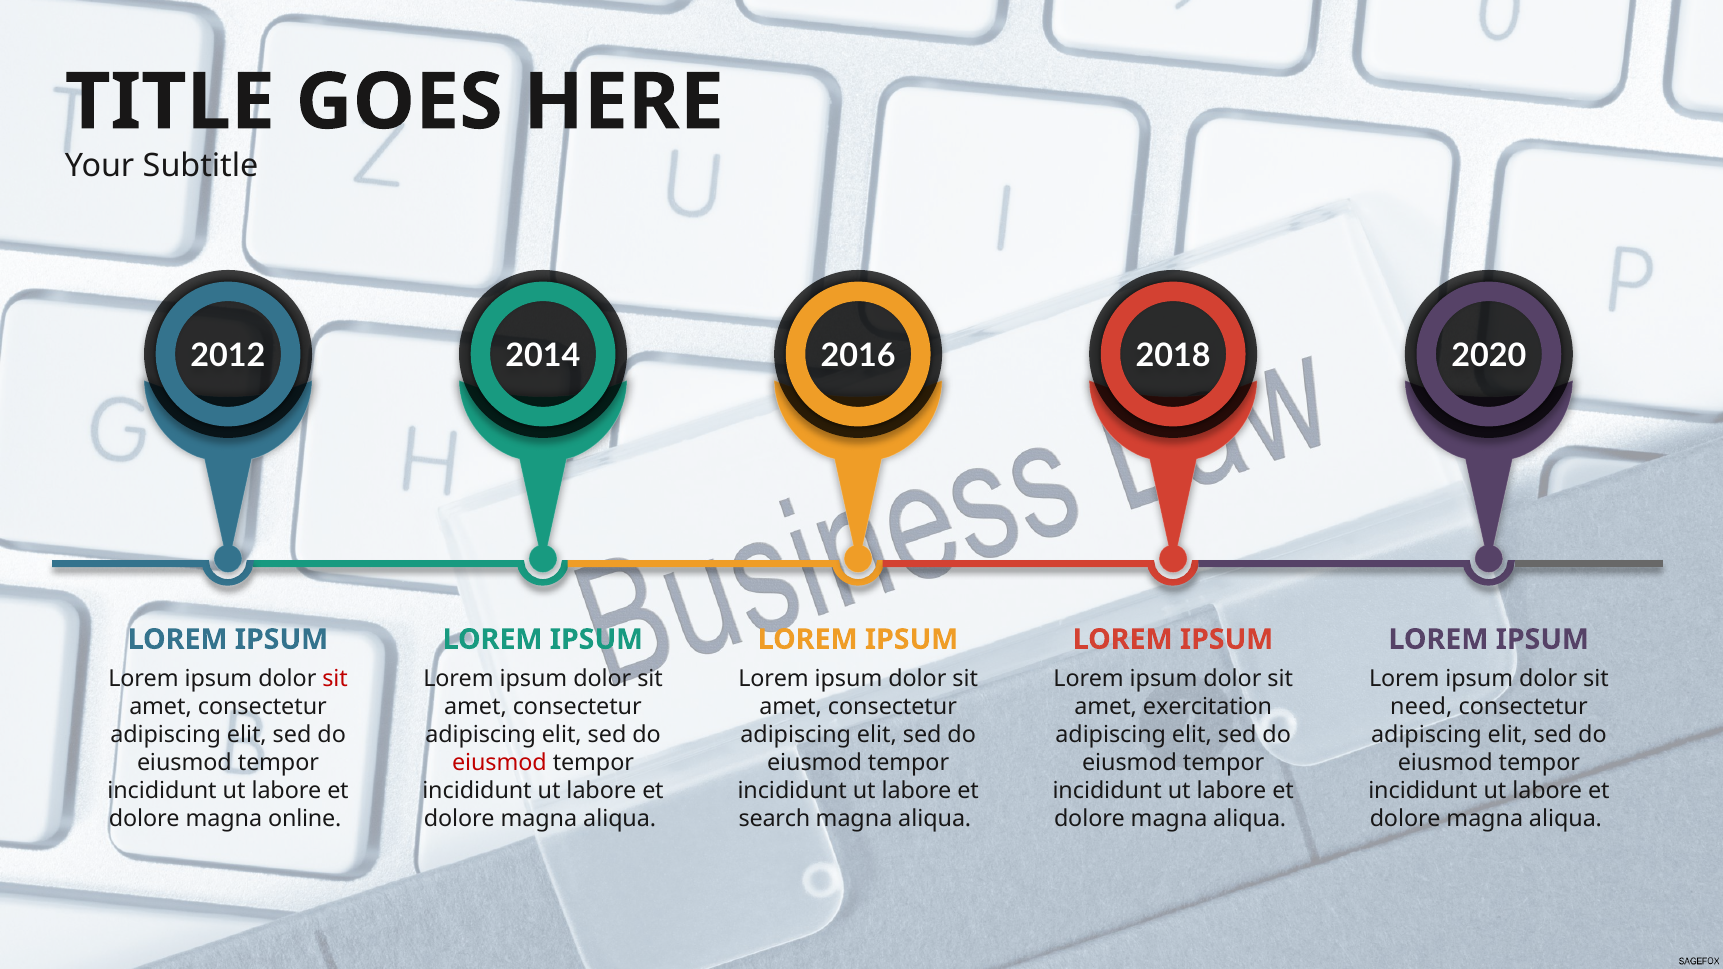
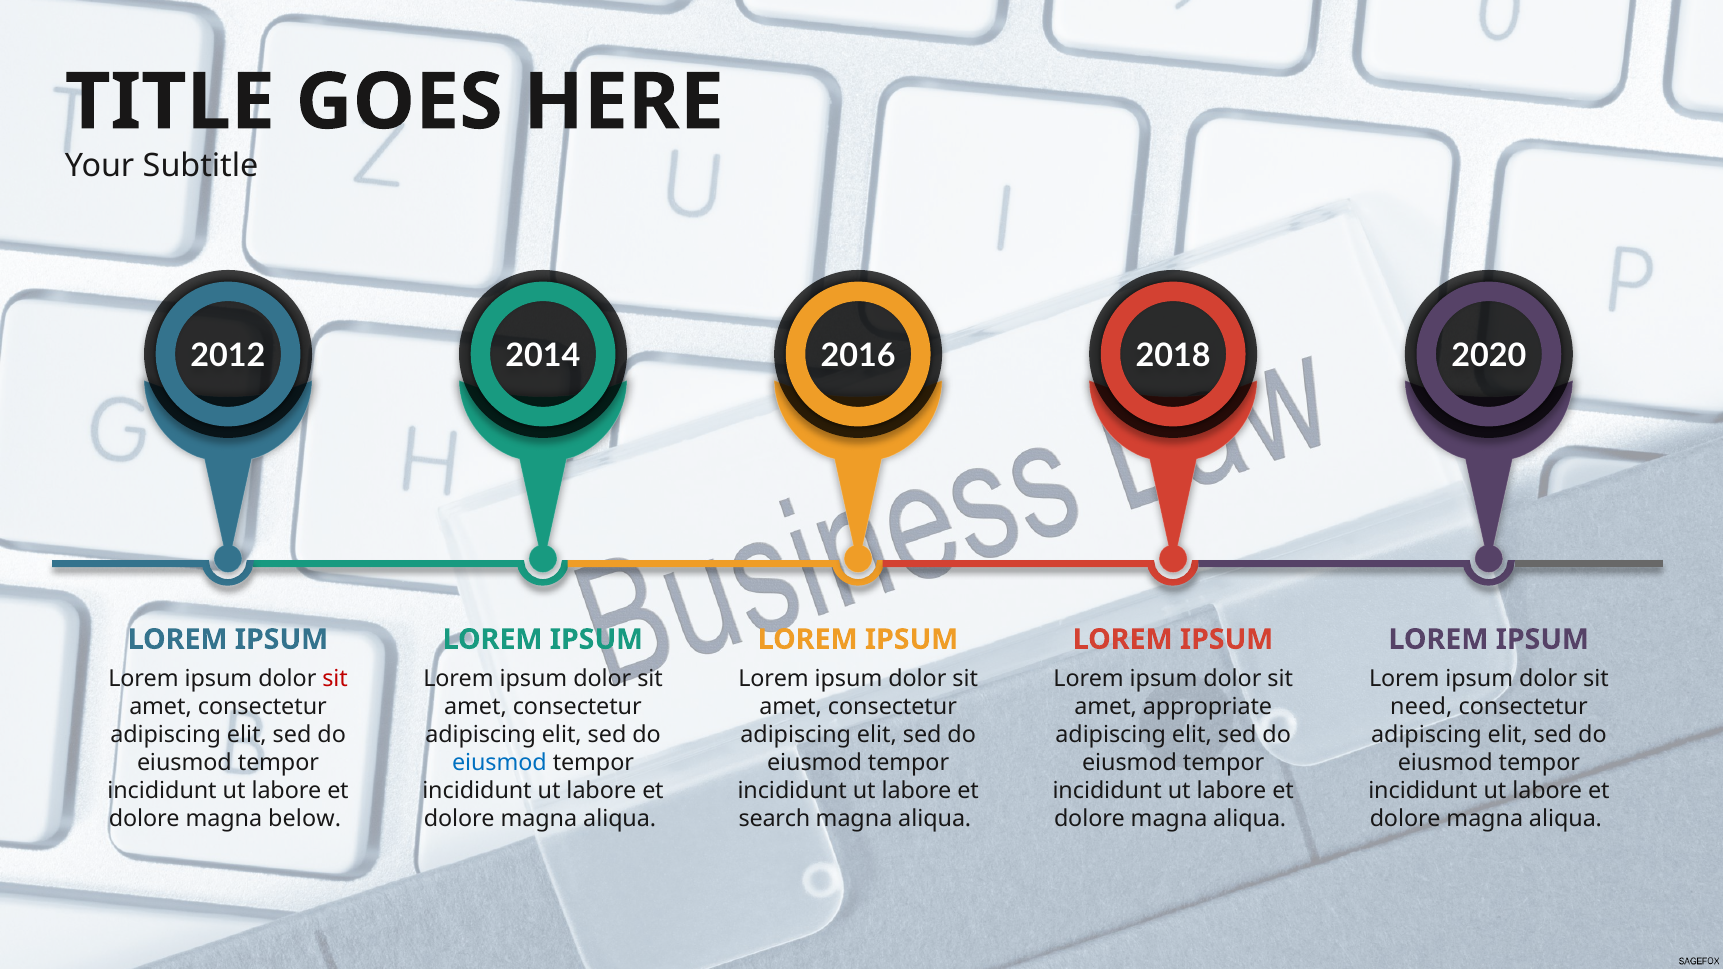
exercitation: exercitation -> appropriate
eiusmod at (499, 763) colour: red -> blue
online: online -> below
